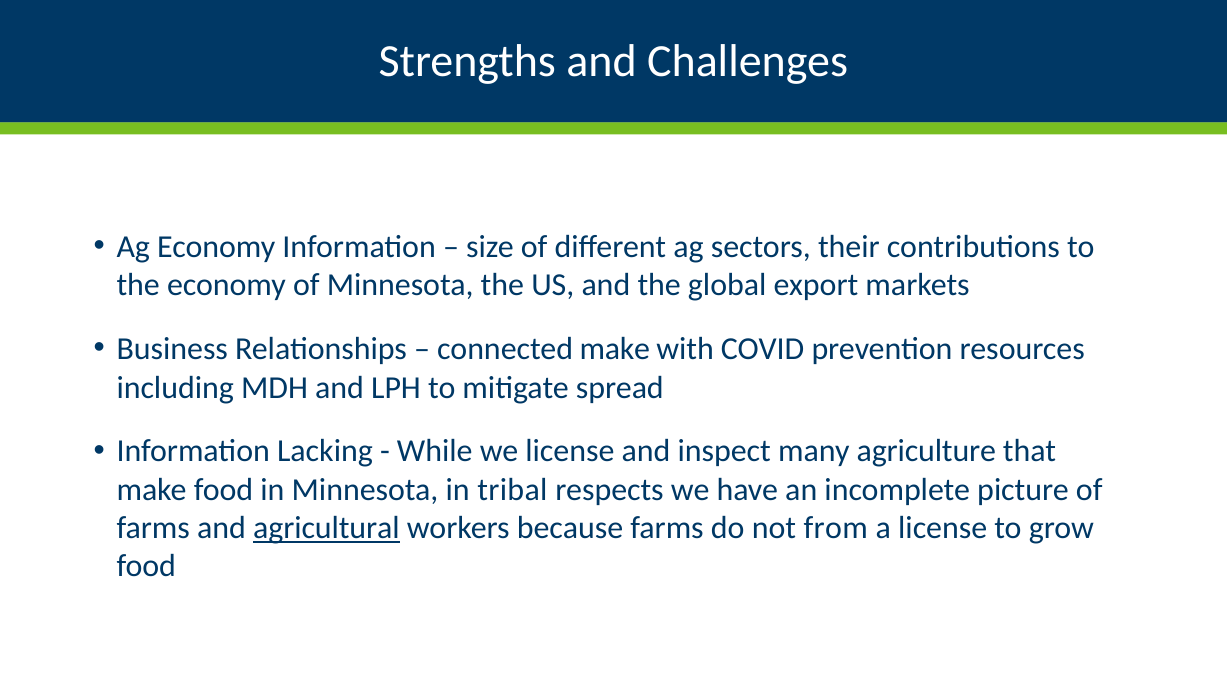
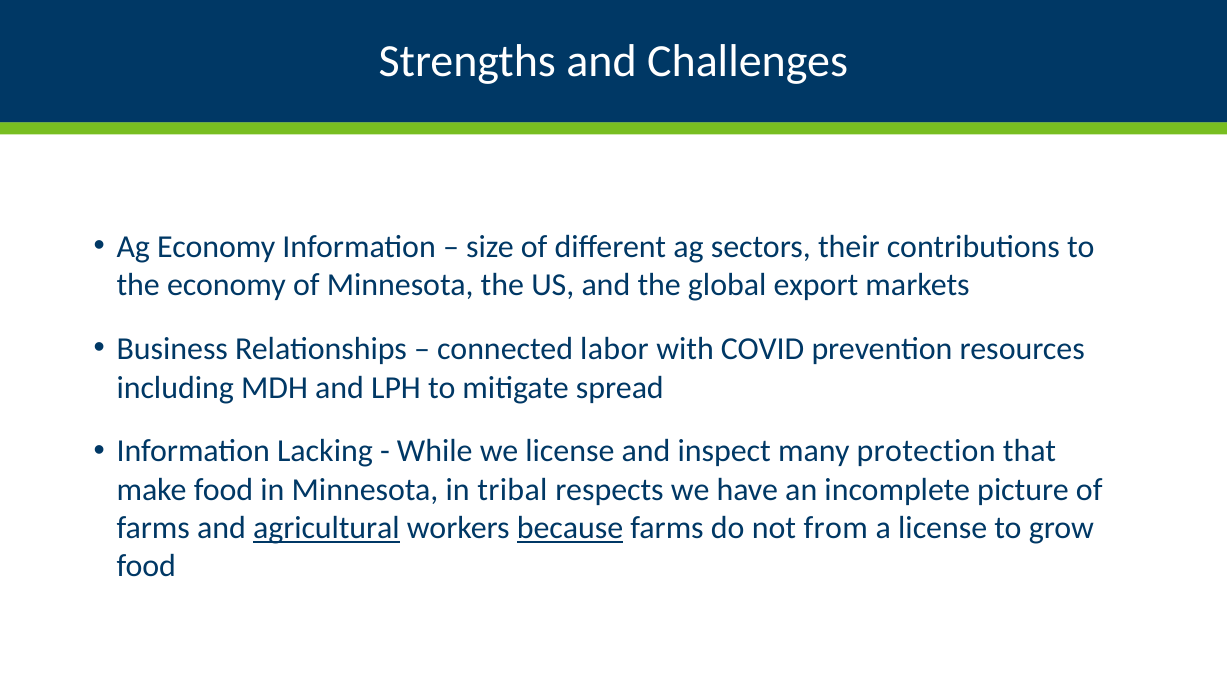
connected make: make -> labor
agriculture: agriculture -> protection
because underline: none -> present
